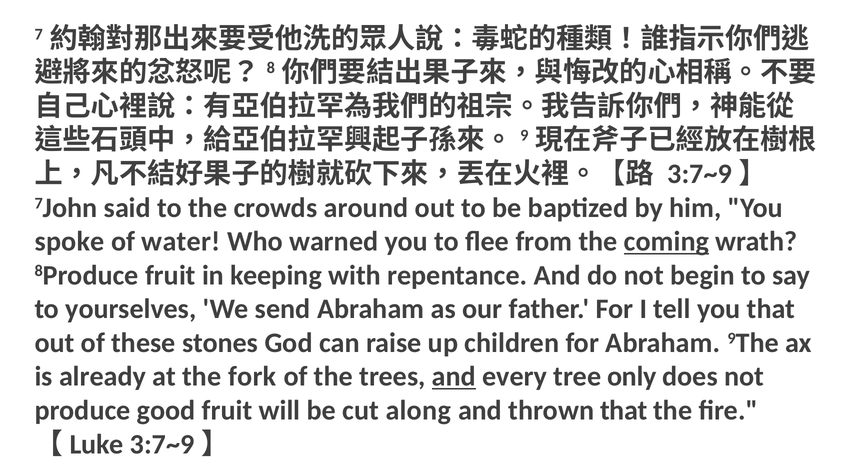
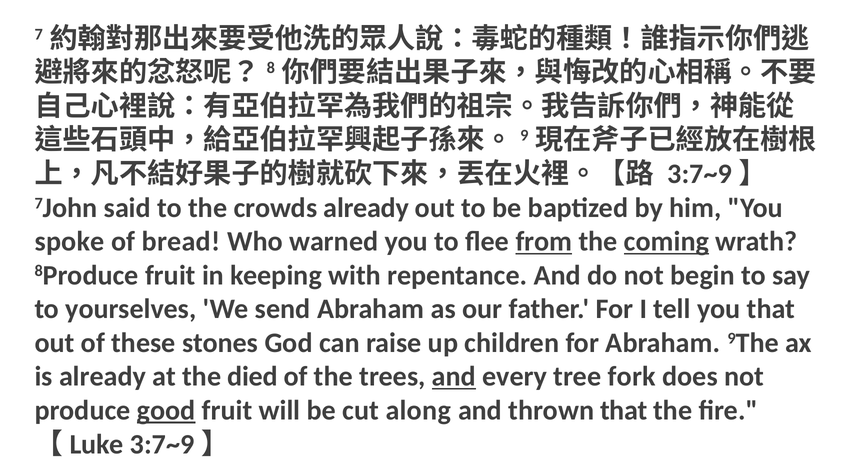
crowds around: around -> already
water: water -> bread
from underline: none -> present
fork: fork -> died
only: only -> fork
good underline: none -> present
